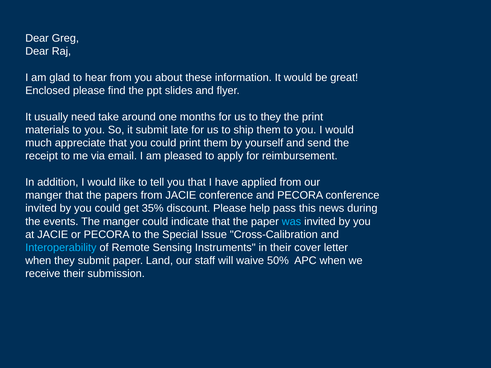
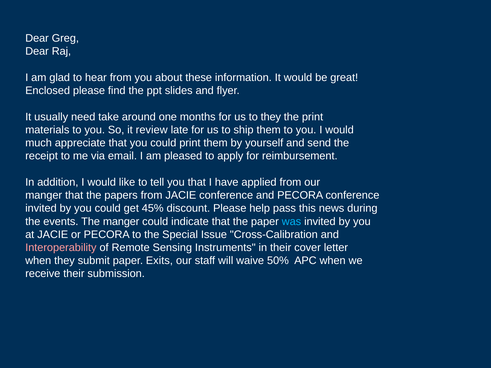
it submit: submit -> review
35%: 35% -> 45%
Interoperability colour: light blue -> pink
Land: Land -> Exits
